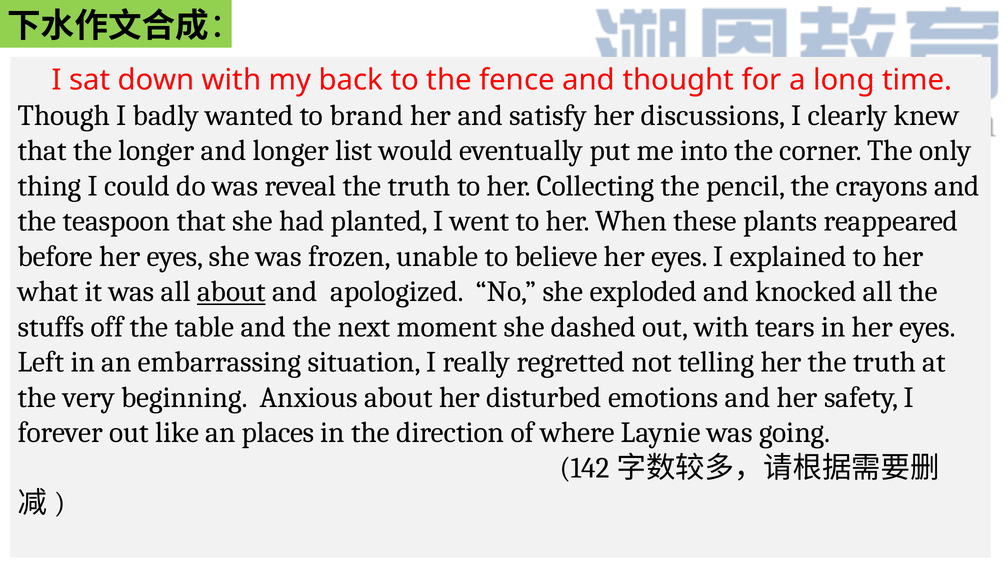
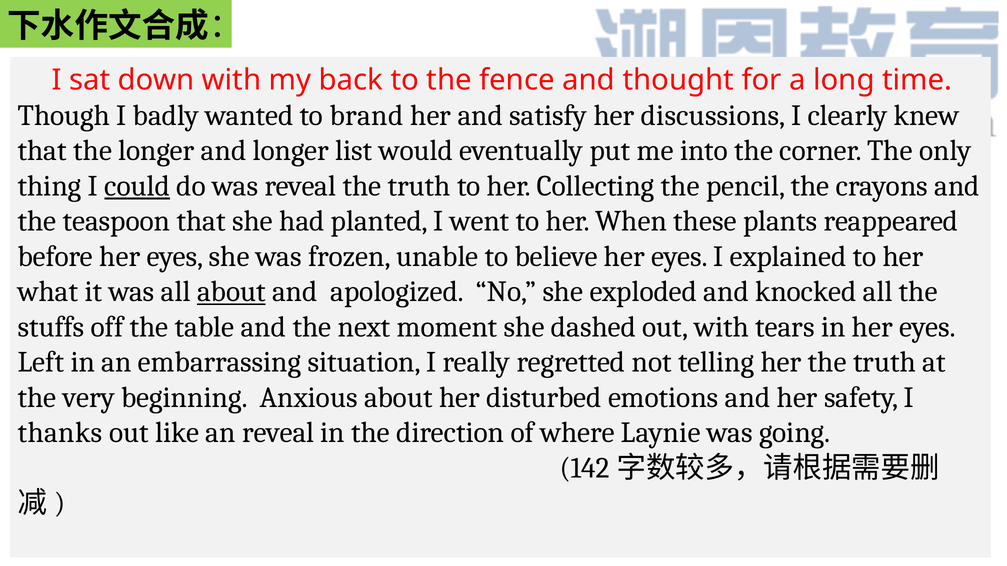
could underline: none -> present
forever: forever -> thanks
an places: places -> reveal
